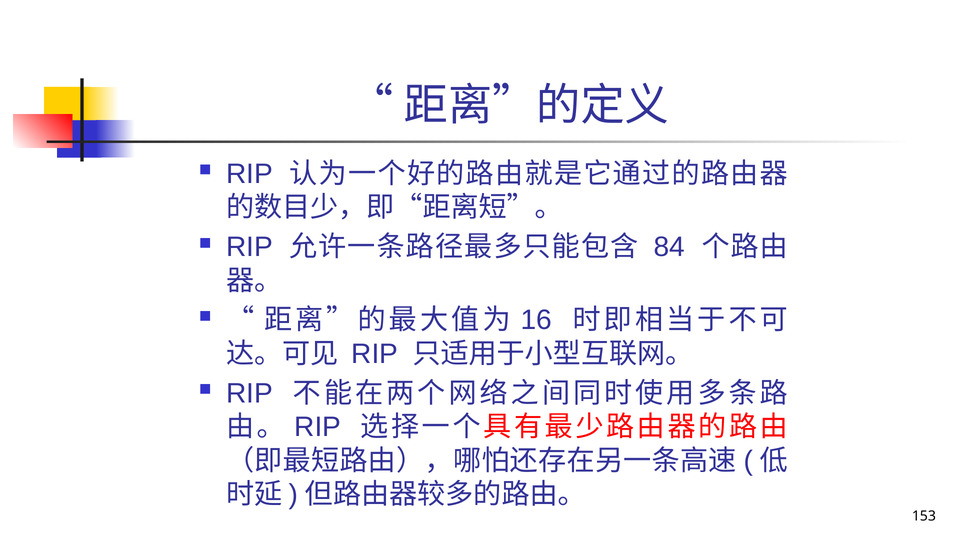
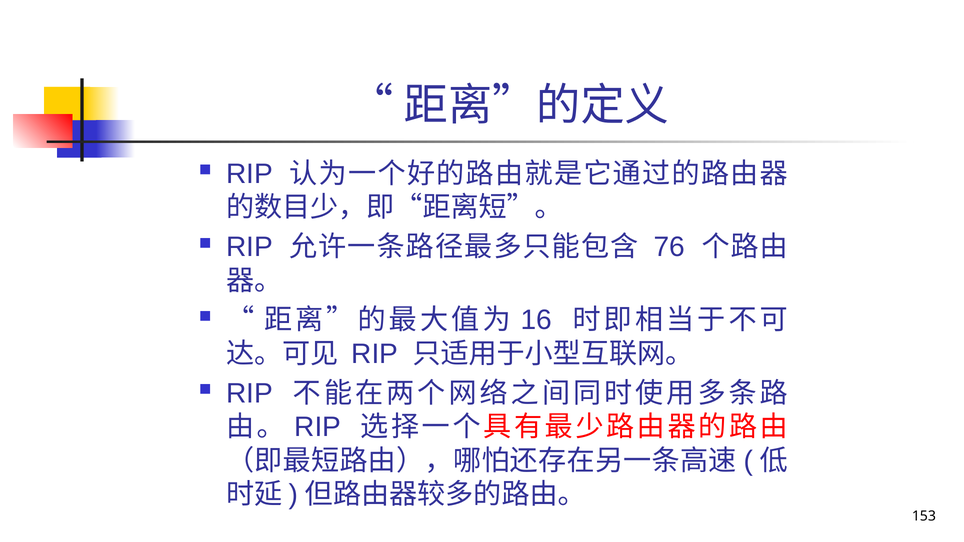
84: 84 -> 76
